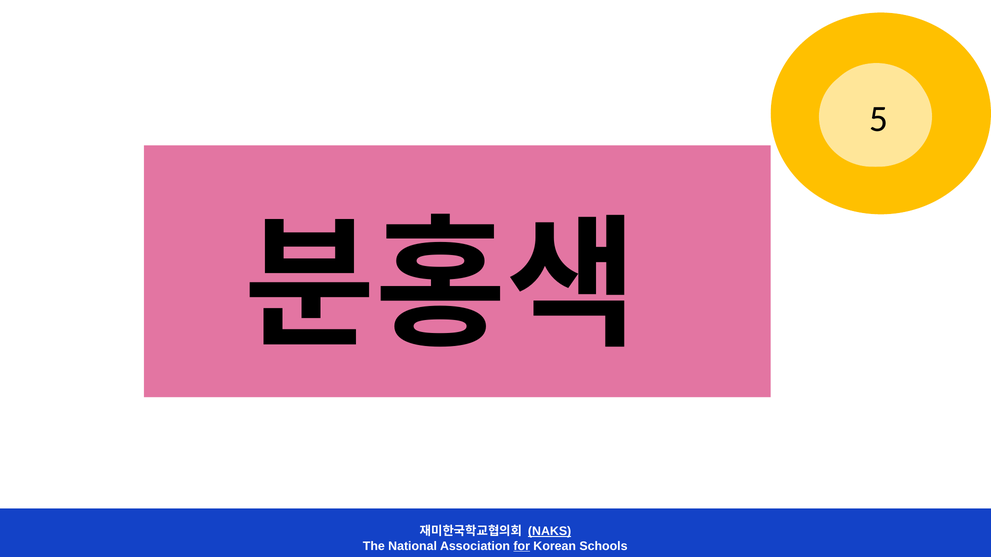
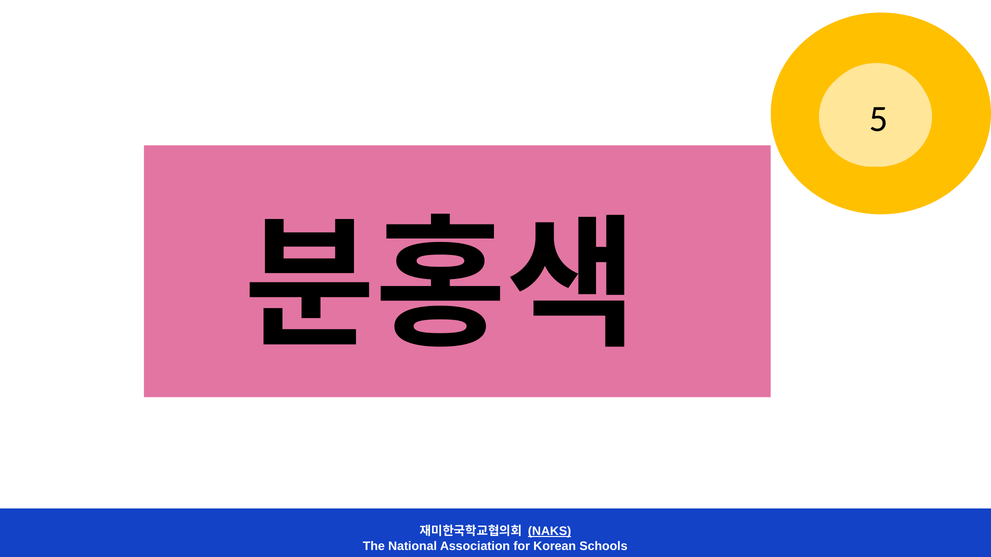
for underline: present -> none
